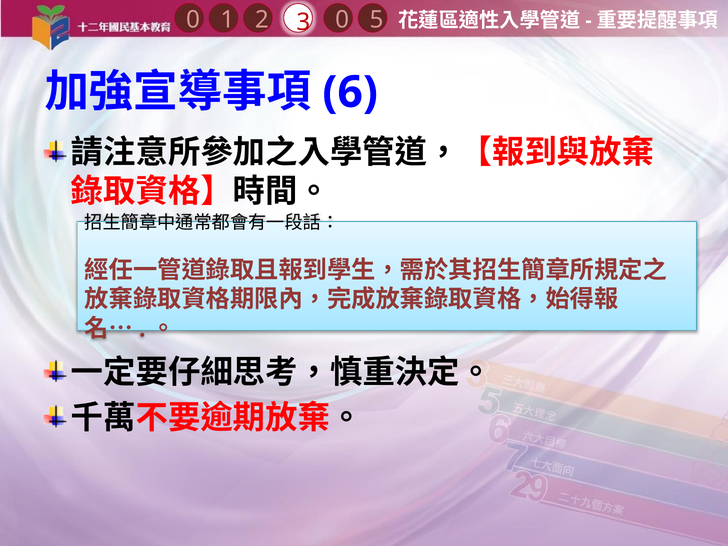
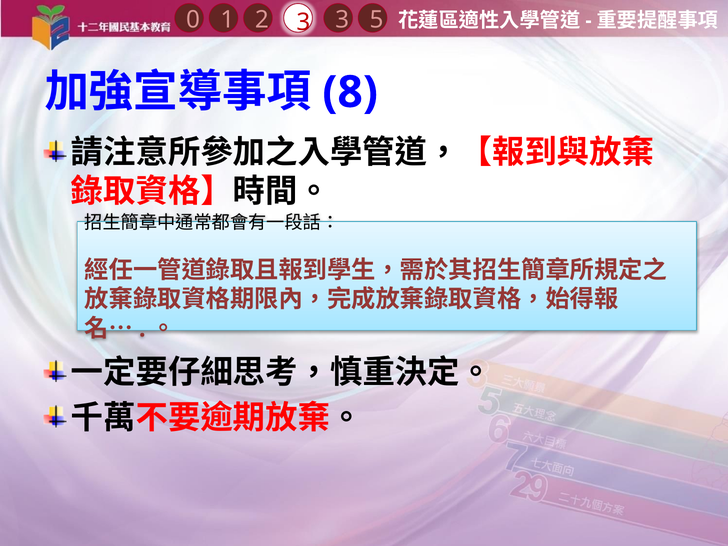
1 0: 0 -> 3
6: 6 -> 8
